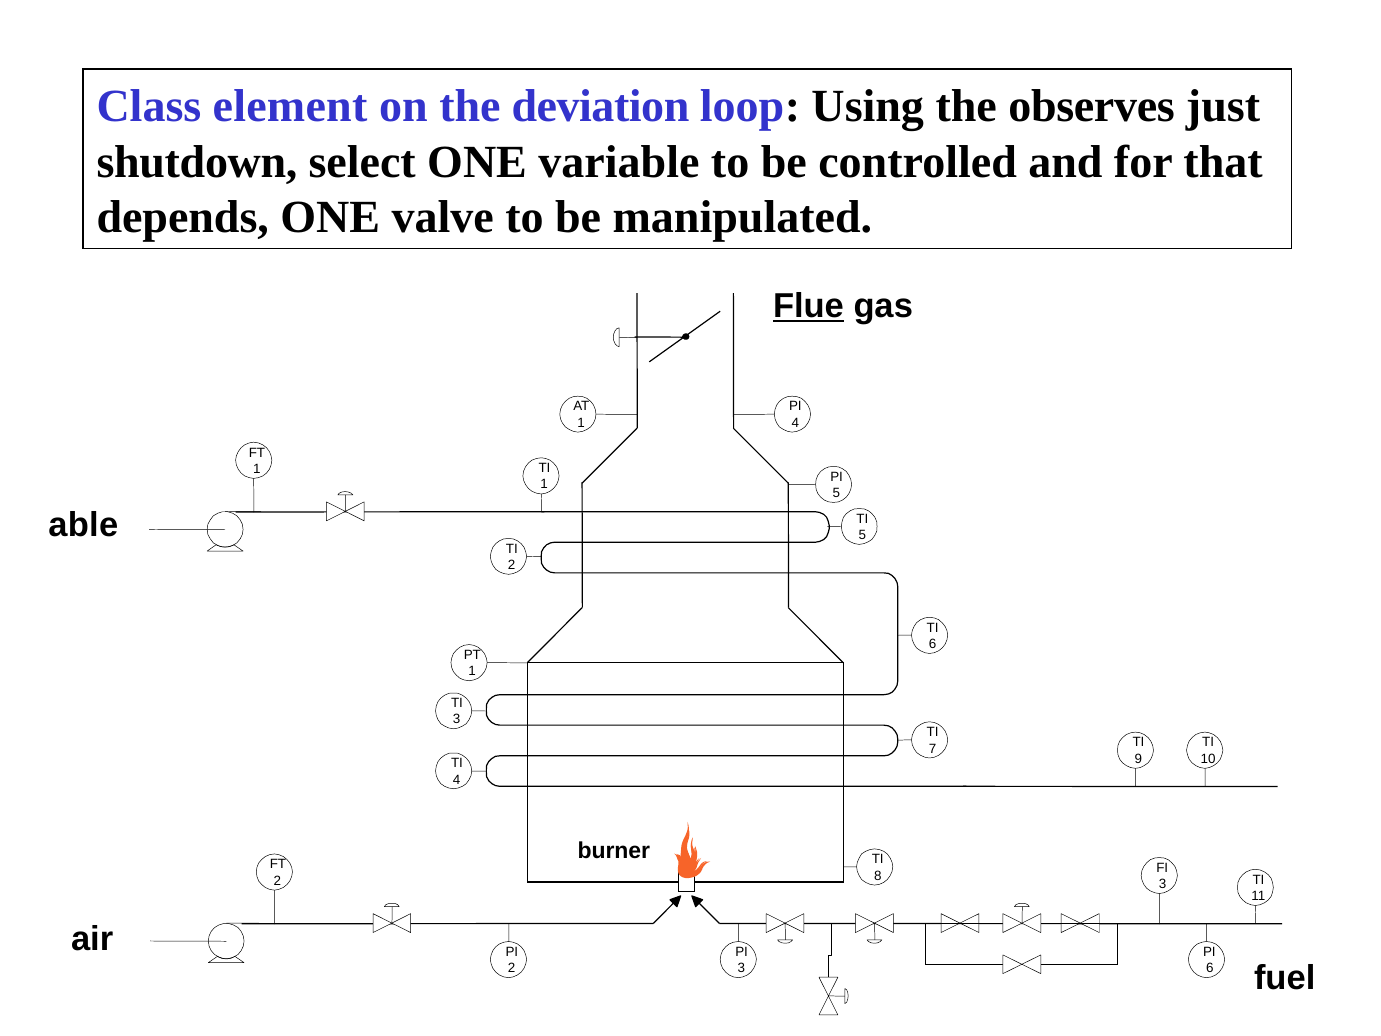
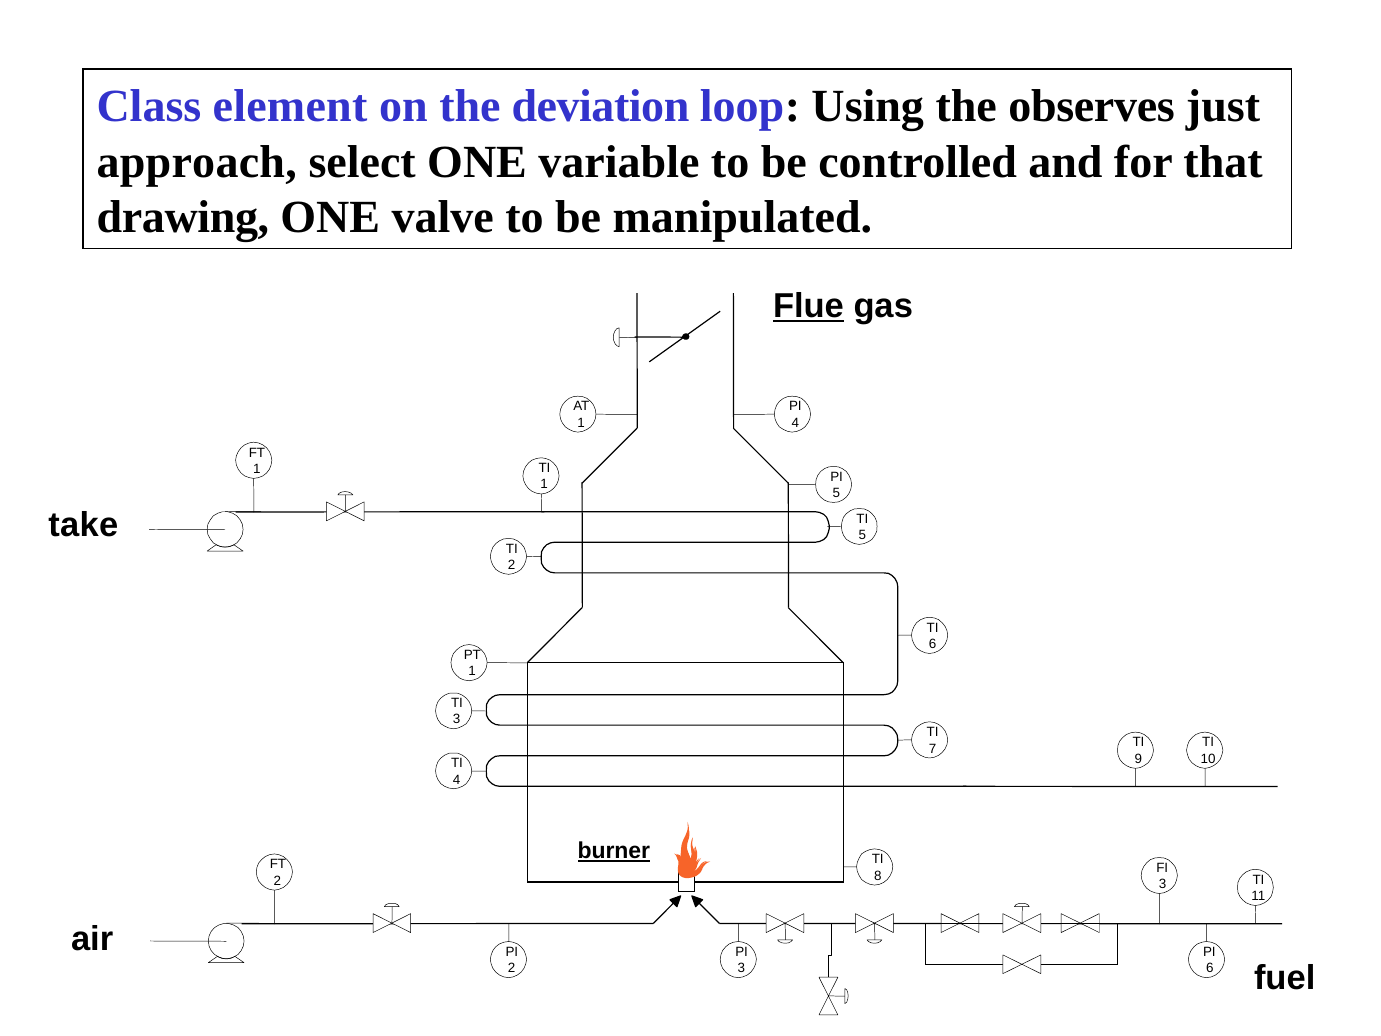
shutdown: shutdown -> approach
depends: depends -> drawing
able: able -> take
burner underline: none -> present
